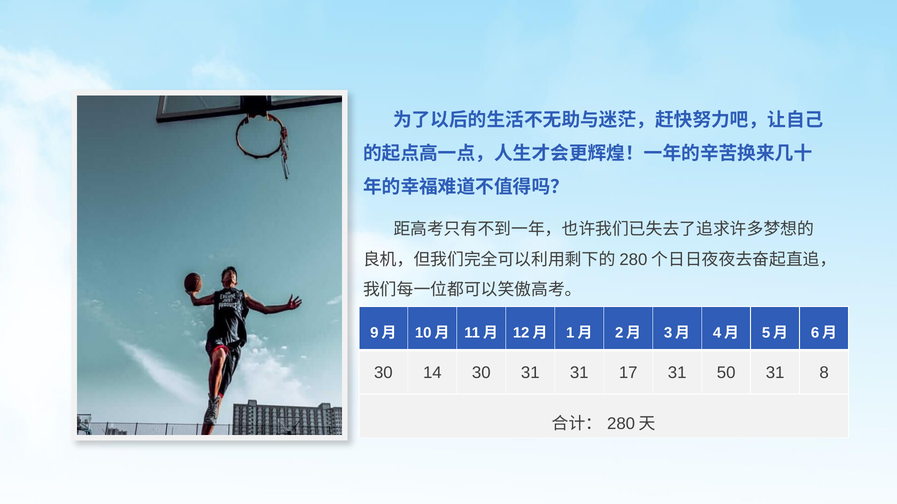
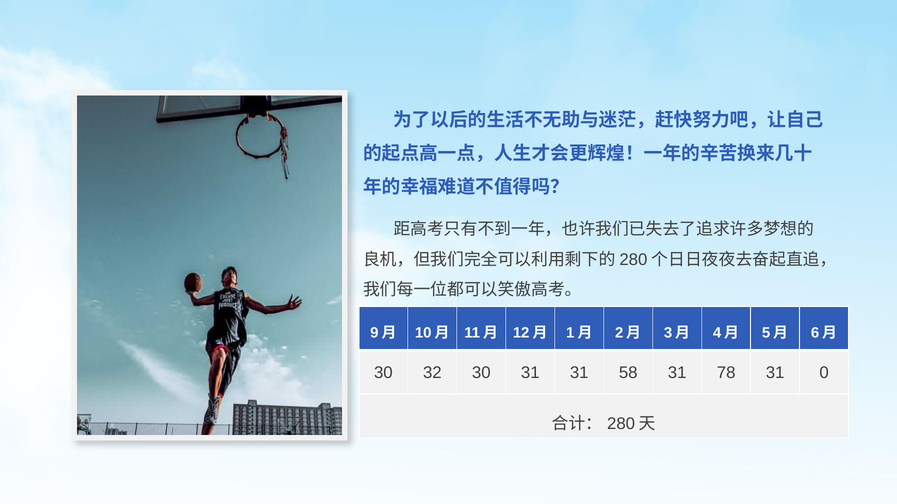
14: 14 -> 32
17: 17 -> 58
50: 50 -> 78
8: 8 -> 0
